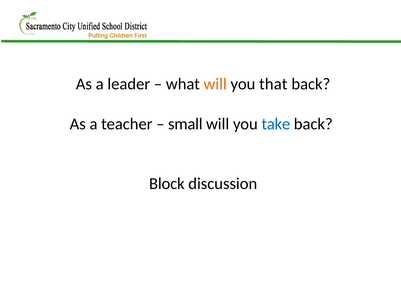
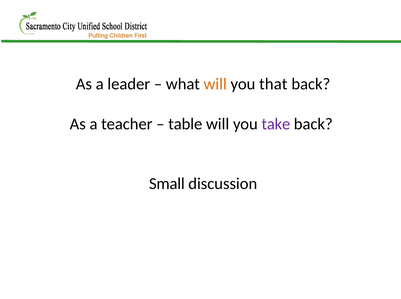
small: small -> table
take colour: blue -> purple
Block: Block -> Small
